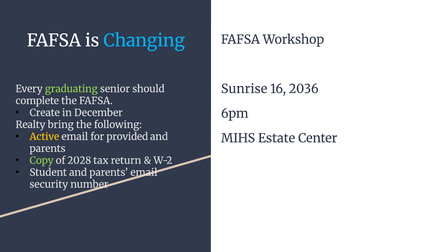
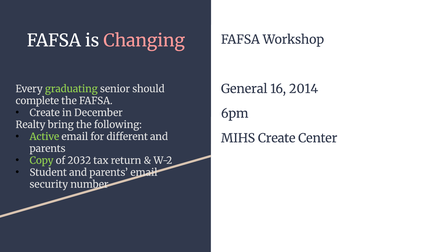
Changing colour: light blue -> pink
Sunrise: Sunrise -> General
2036: 2036 -> 2014
Active colour: yellow -> light green
provided: provided -> different
MIHS Estate: Estate -> Create
2028: 2028 -> 2032
